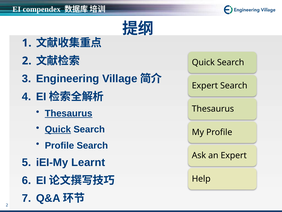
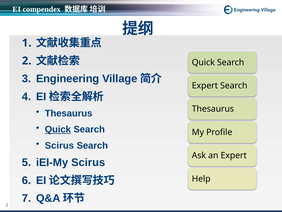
Thesaurus at (69, 113) underline: present -> none
Profile at (59, 145): Profile -> Scirus
iEI-My Learnt: Learnt -> Scirus
